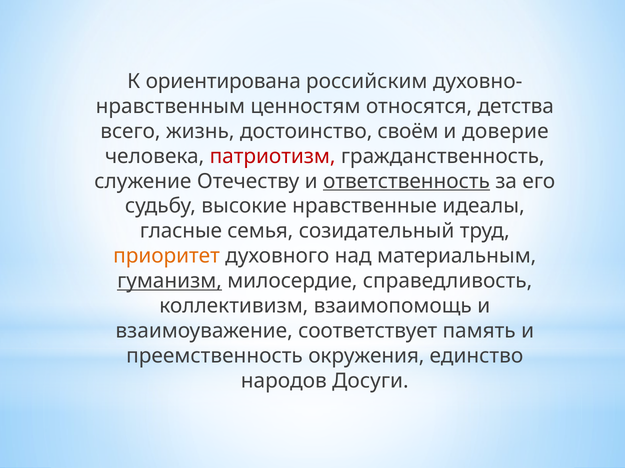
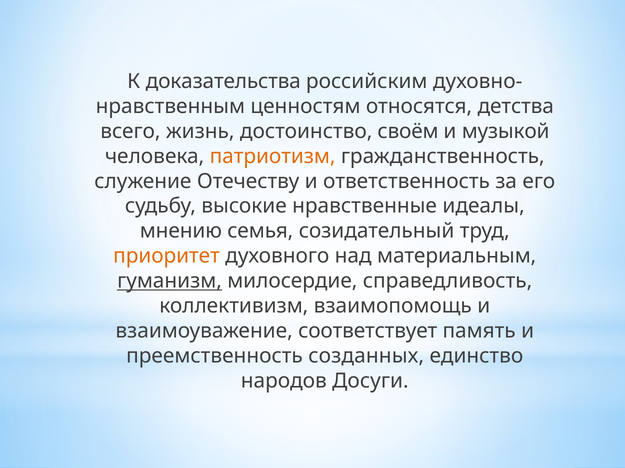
ориентирована: ориентирована -> доказательства
доверие: доверие -> музыкой
патриотизм colour: red -> orange
ответственность underline: present -> none
гласные: гласные -> мнению
окружения: окружения -> созданных
